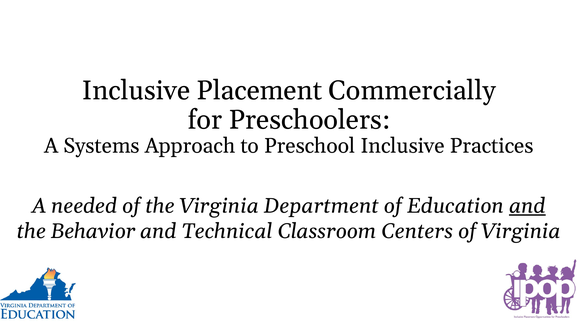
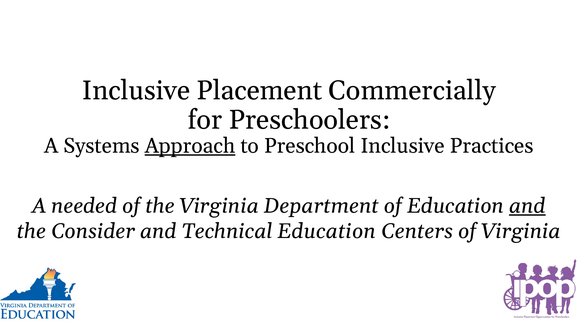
Approach underline: none -> present
Behavior: Behavior -> Consider
Technical Classroom: Classroom -> Education
